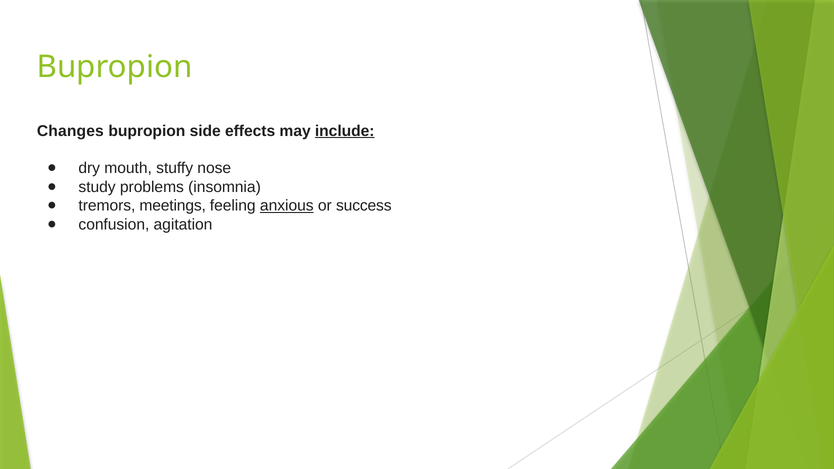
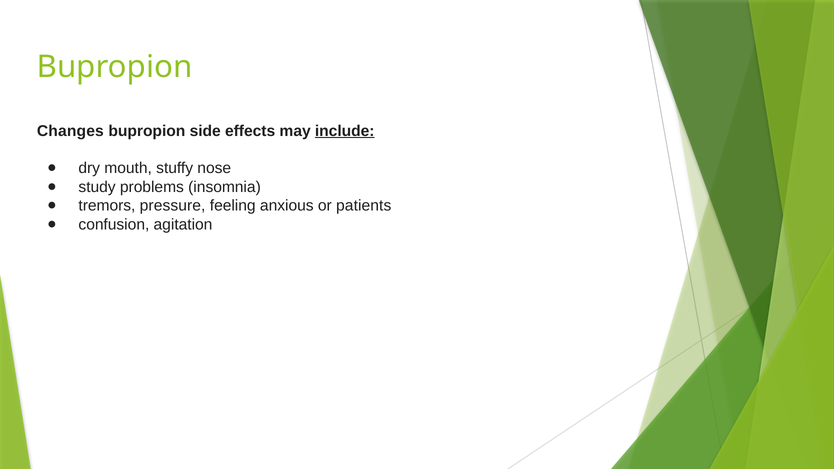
meetings: meetings -> pressure
anxious underline: present -> none
success: success -> patients
